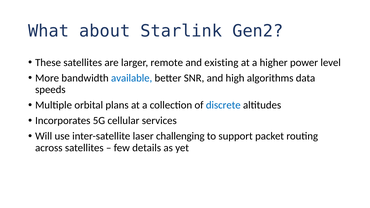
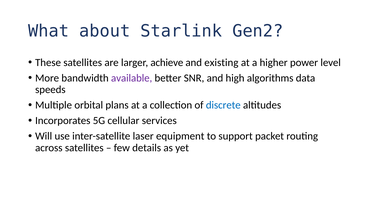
remote: remote -> achieve
available colour: blue -> purple
challenging: challenging -> equipment
